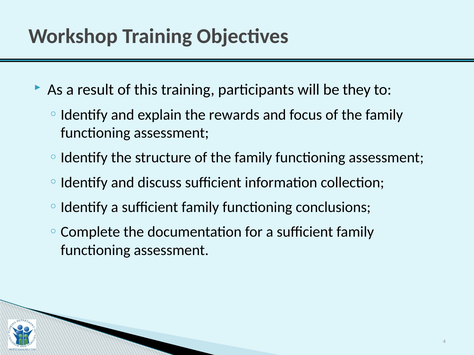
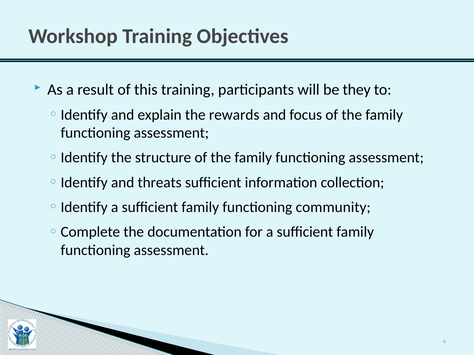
discuss: discuss -> threats
conclusions: conclusions -> community
